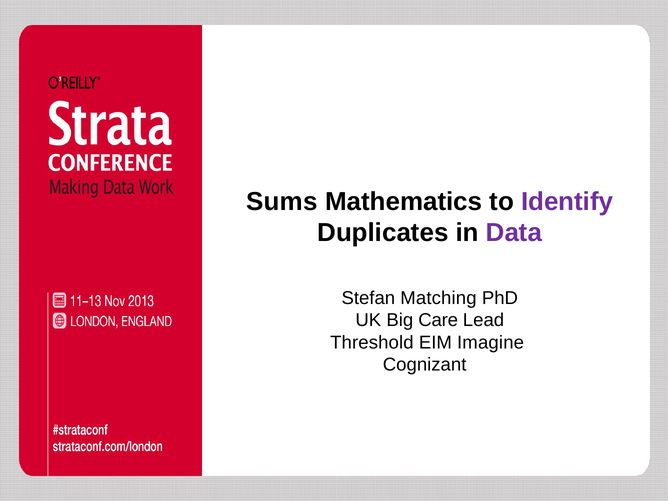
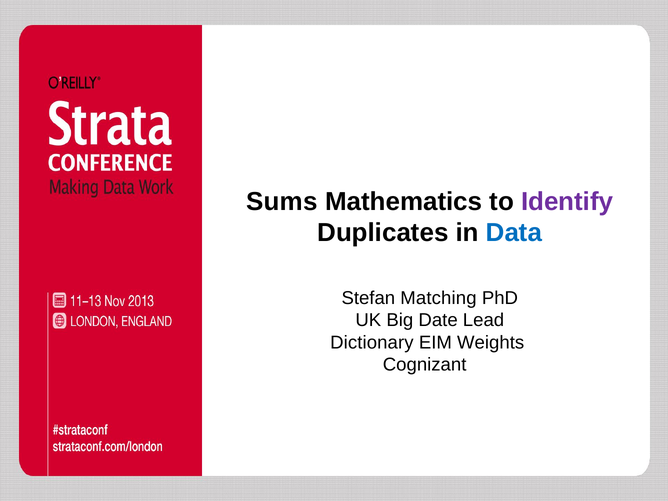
Data colour: purple -> blue
Care: Care -> Date
Threshold: Threshold -> Dictionary
Imagine: Imagine -> Weights
